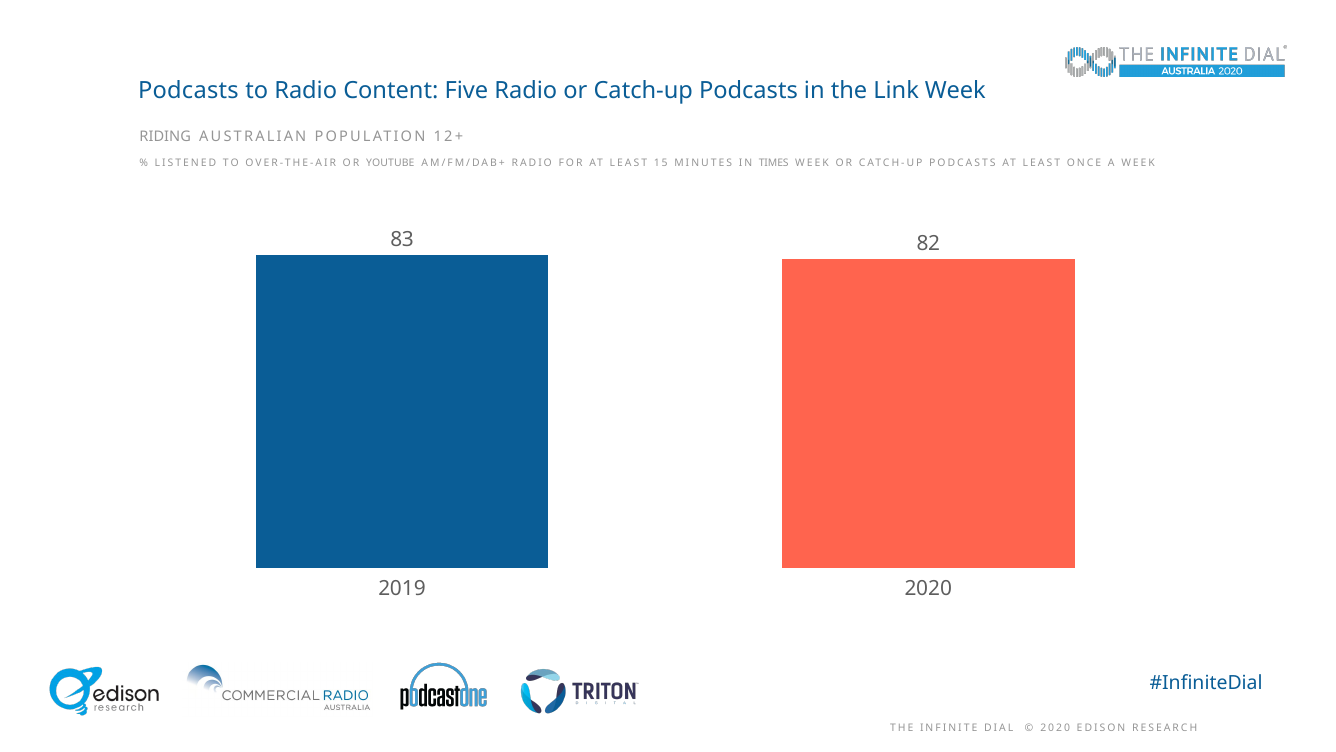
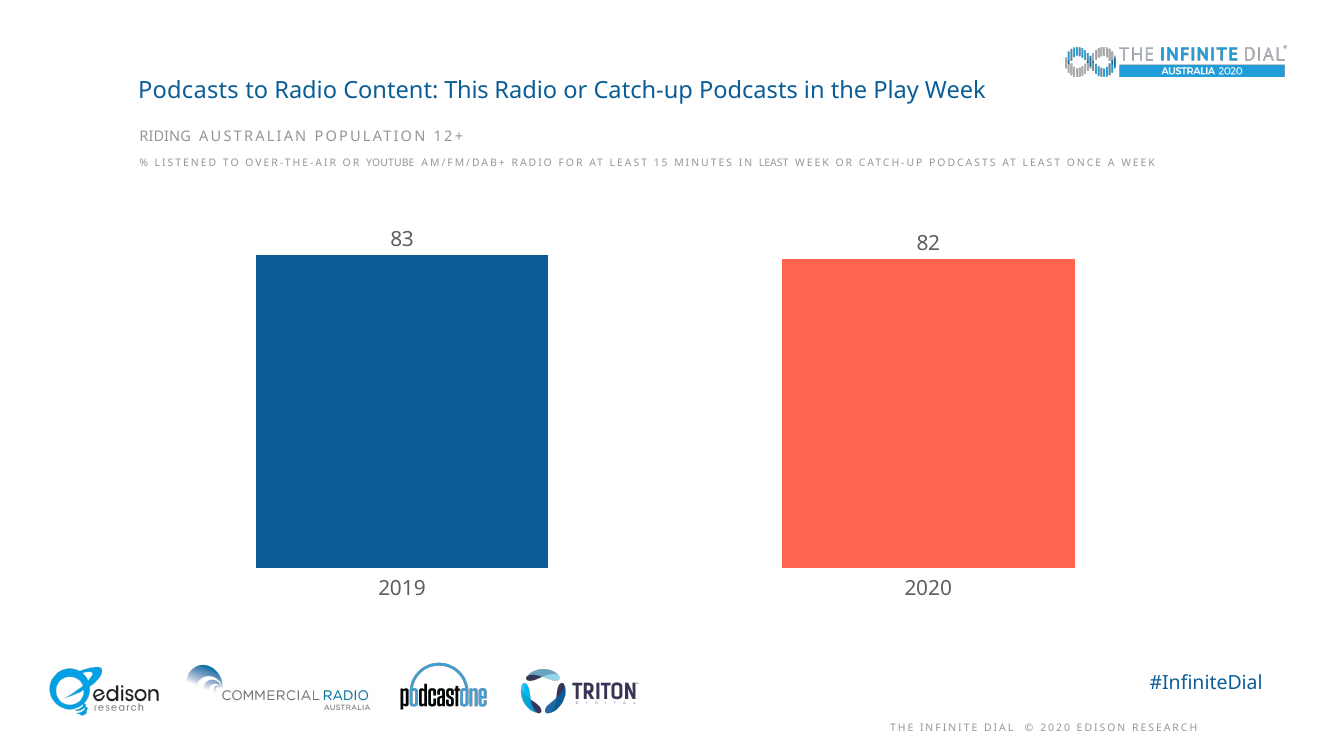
Five: Five -> This
Link: Link -> Play
IN TIMES: TIMES -> LEAST
